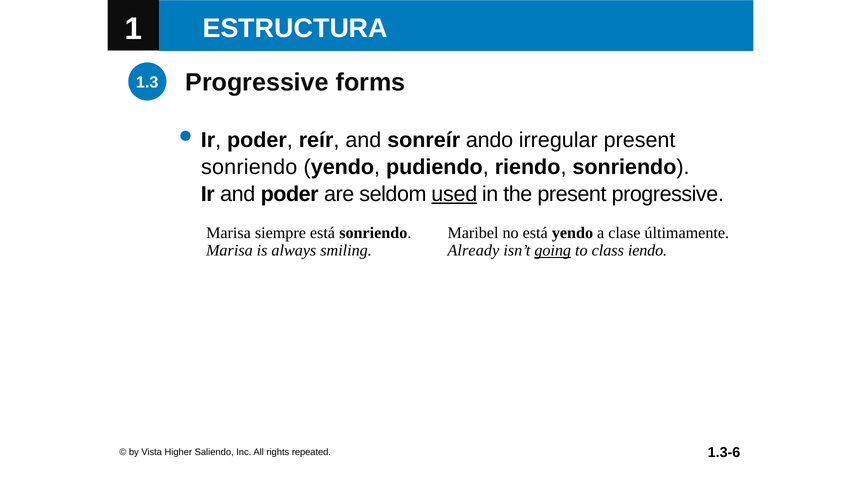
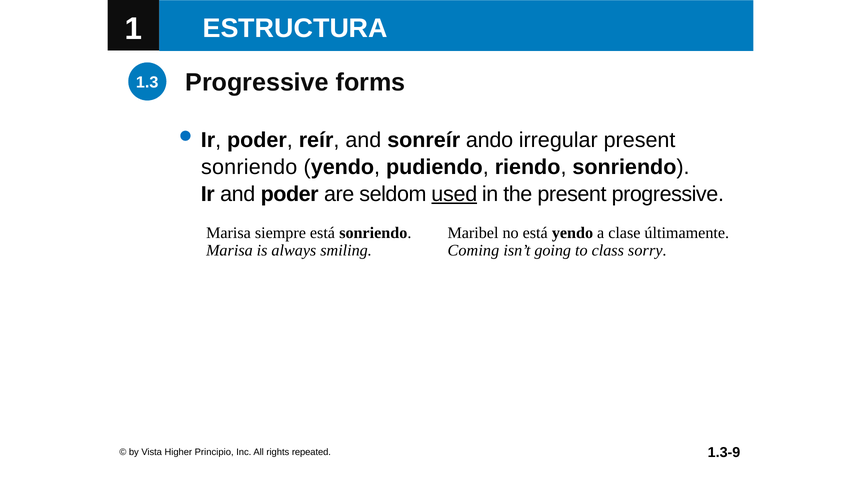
Already: Already -> Coming
going underline: present -> none
iendo: iendo -> sorry
1.3-6: 1.3-6 -> 1.3-9
Saliendo: Saliendo -> Principio
